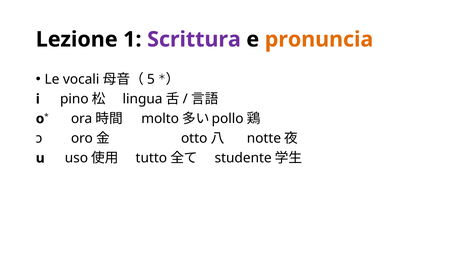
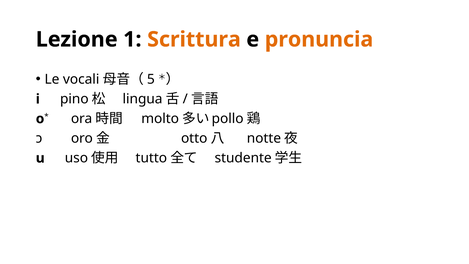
Scrittura colour: purple -> orange
